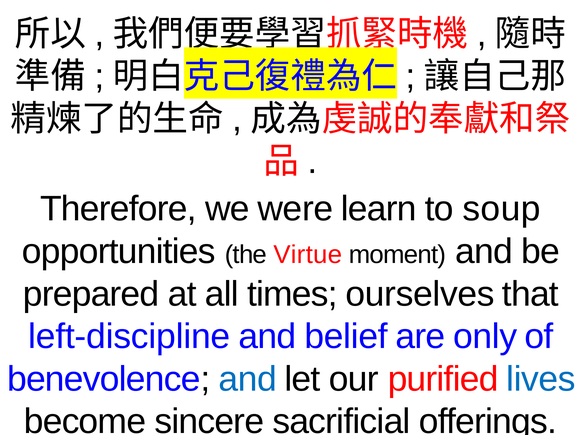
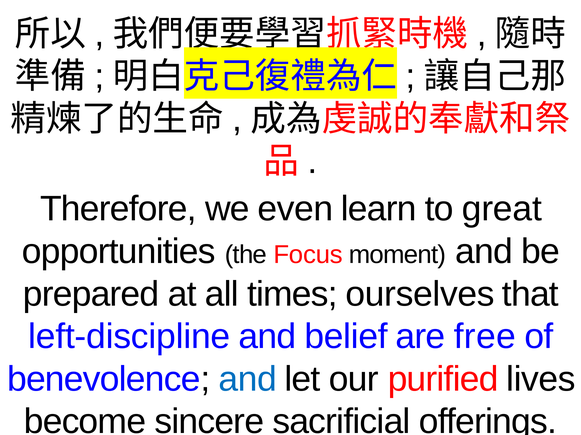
were: were -> even
soup: soup -> great
Virtue: Virtue -> Focus
only: only -> free
lives colour: blue -> black
